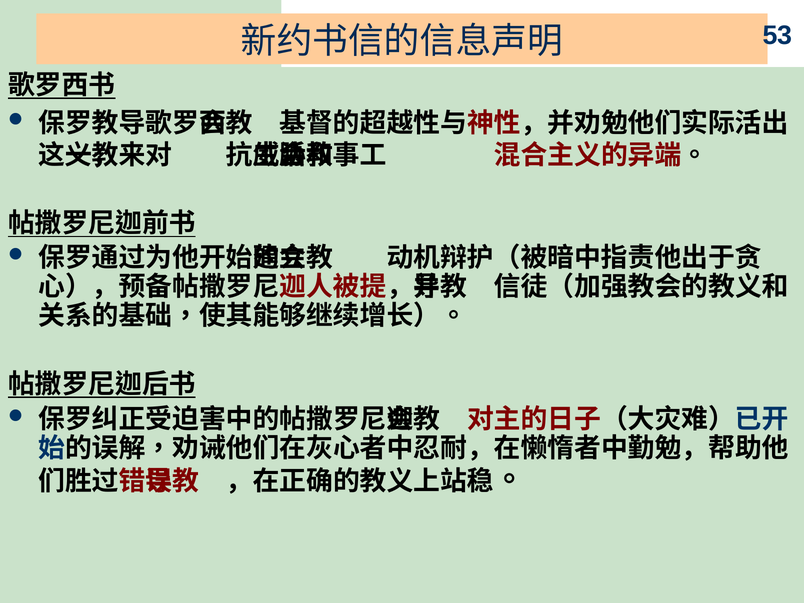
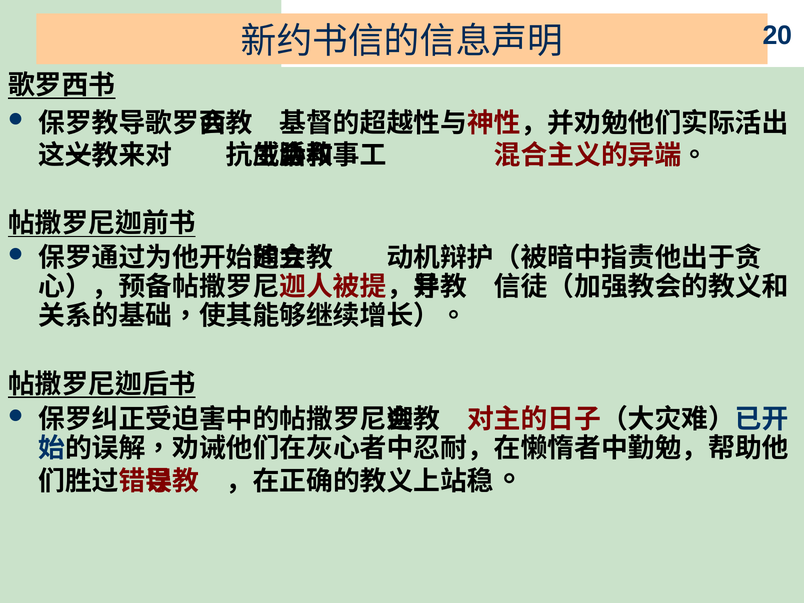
53: 53 -> 20
